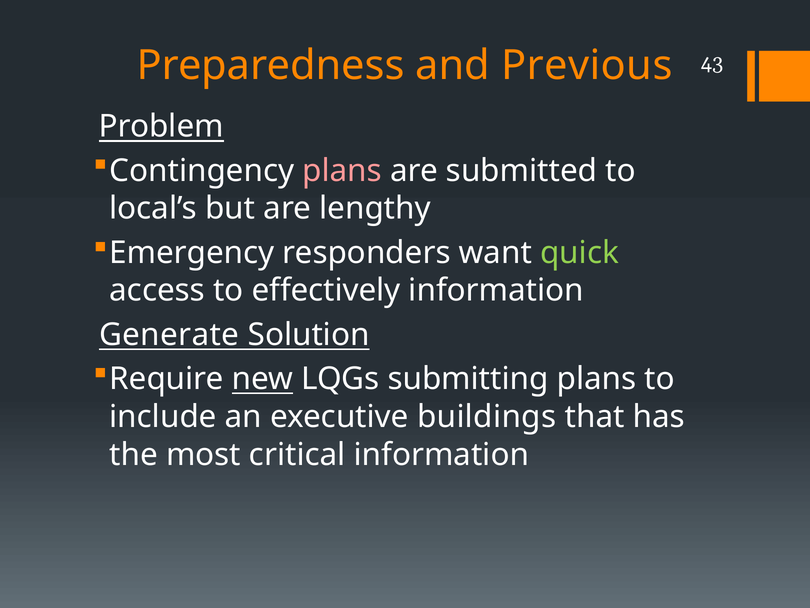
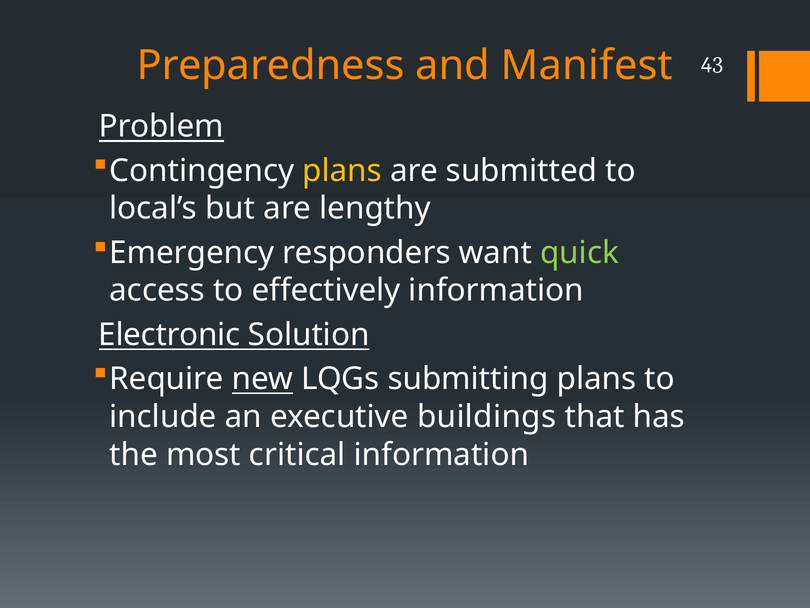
Previous: Previous -> Manifest
plans at (342, 171) colour: pink -> yellow
Generate: Generate -> Electronic
